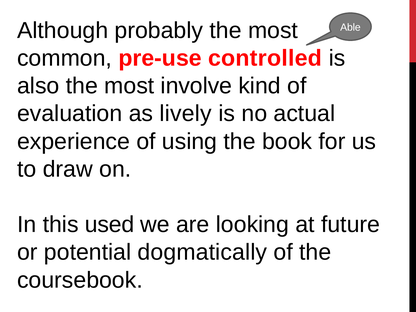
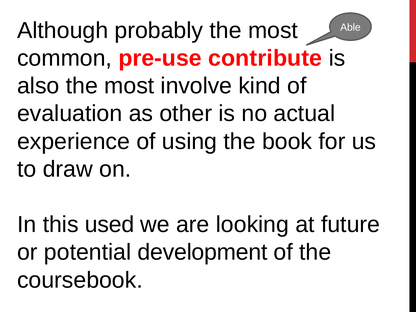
controlled: controlled -> contribute
lively: lively -> other
dogmatically: dogmatically -> development
